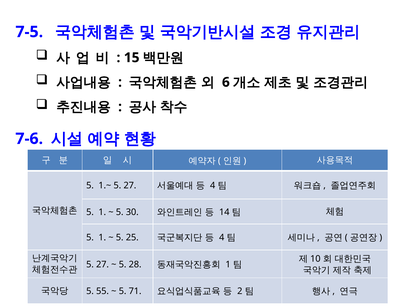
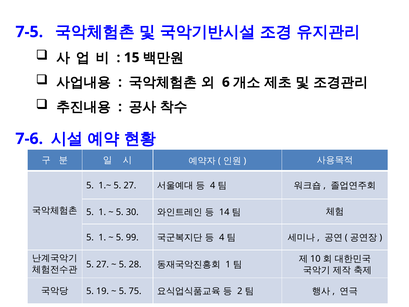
25: 25 -> 99
55: 55 -> 19
71: 71 -> 75
